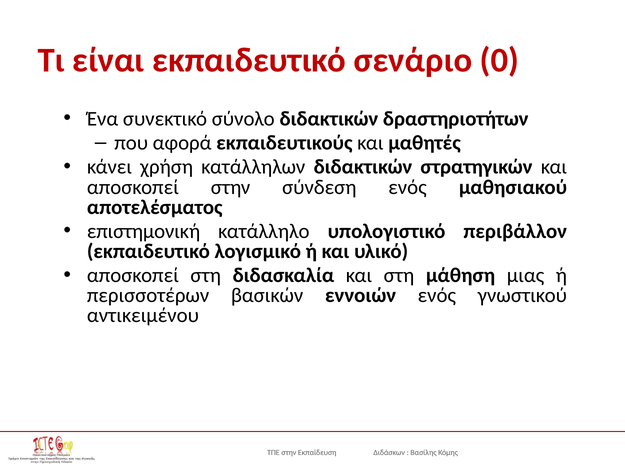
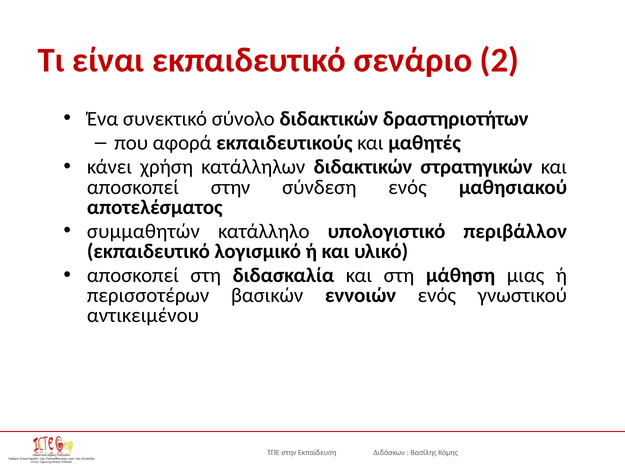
0: 0 -> 2
επιστημονική: επιστημονική -> συμμαθητών
